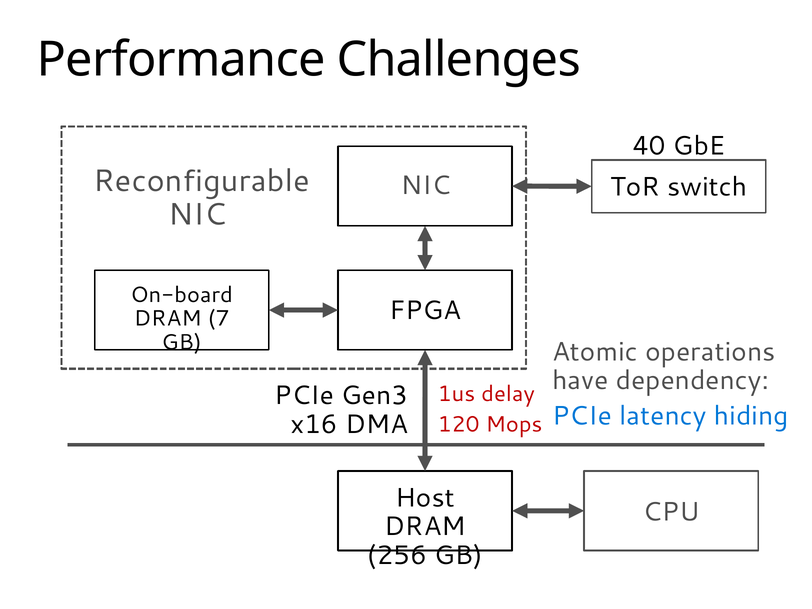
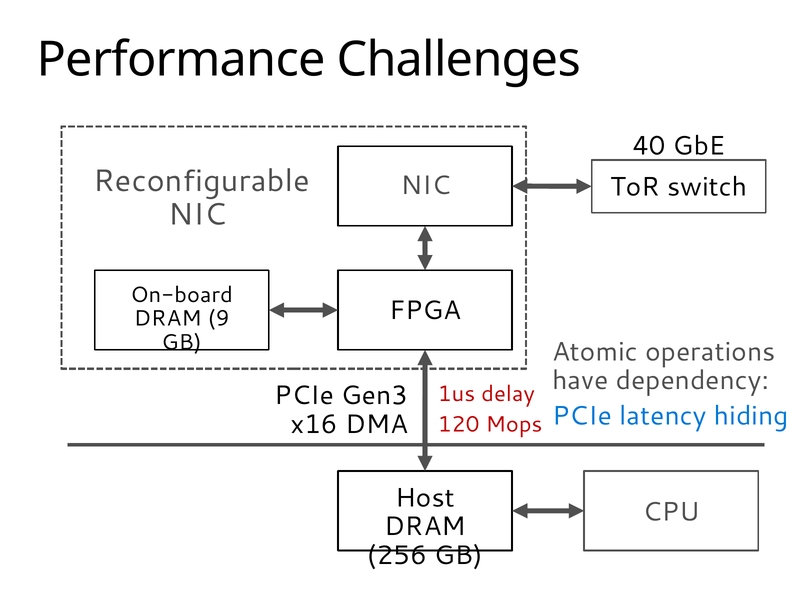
7: 7 -> 9
